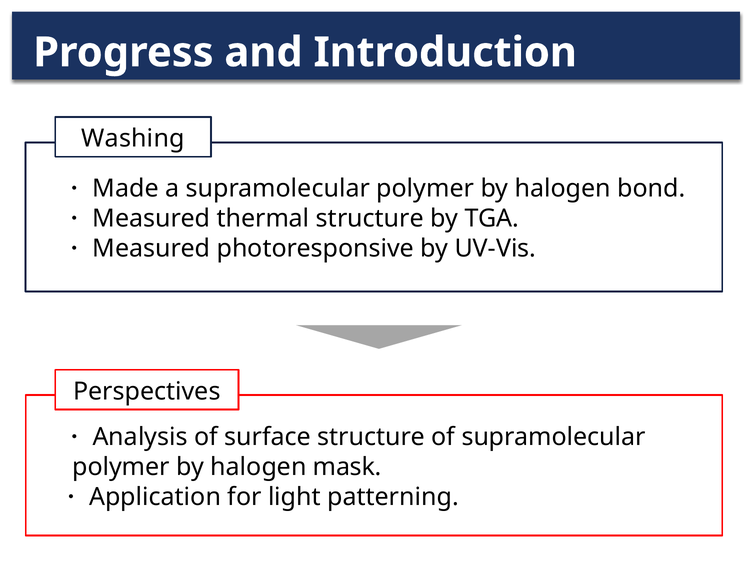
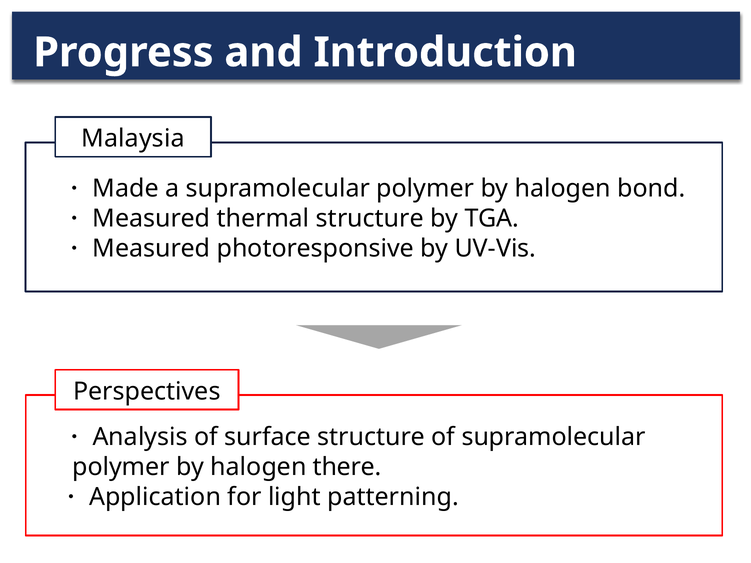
Washing: Washing -> Malaysia
mask: mask -> there
